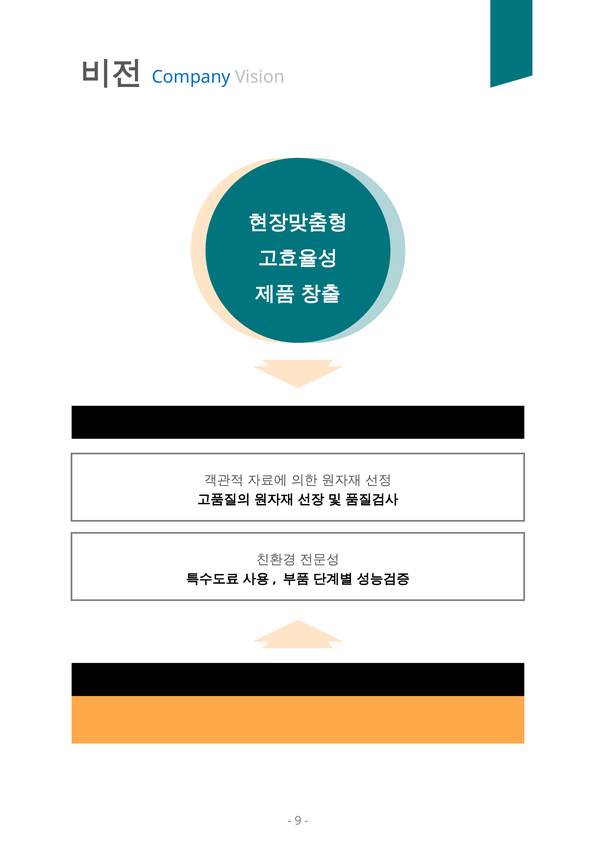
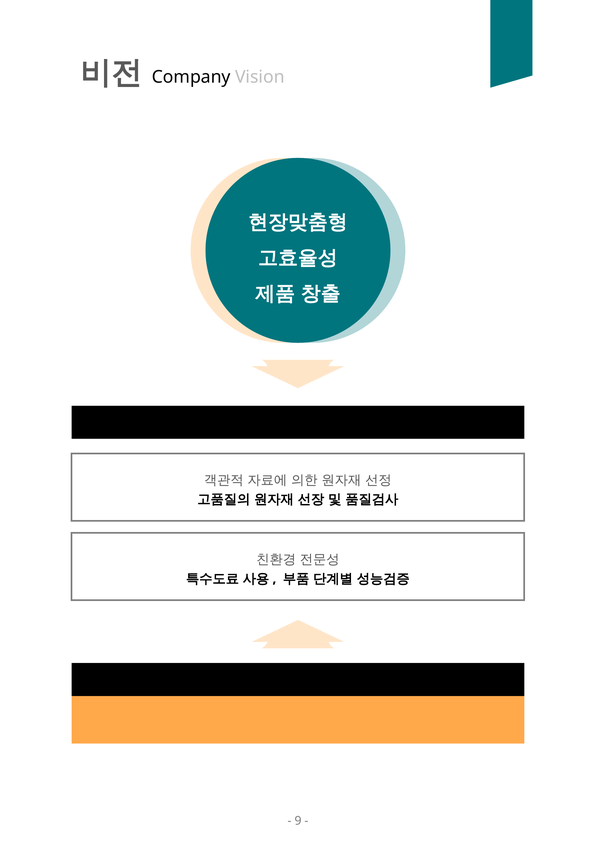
Company colour: blue -> black
